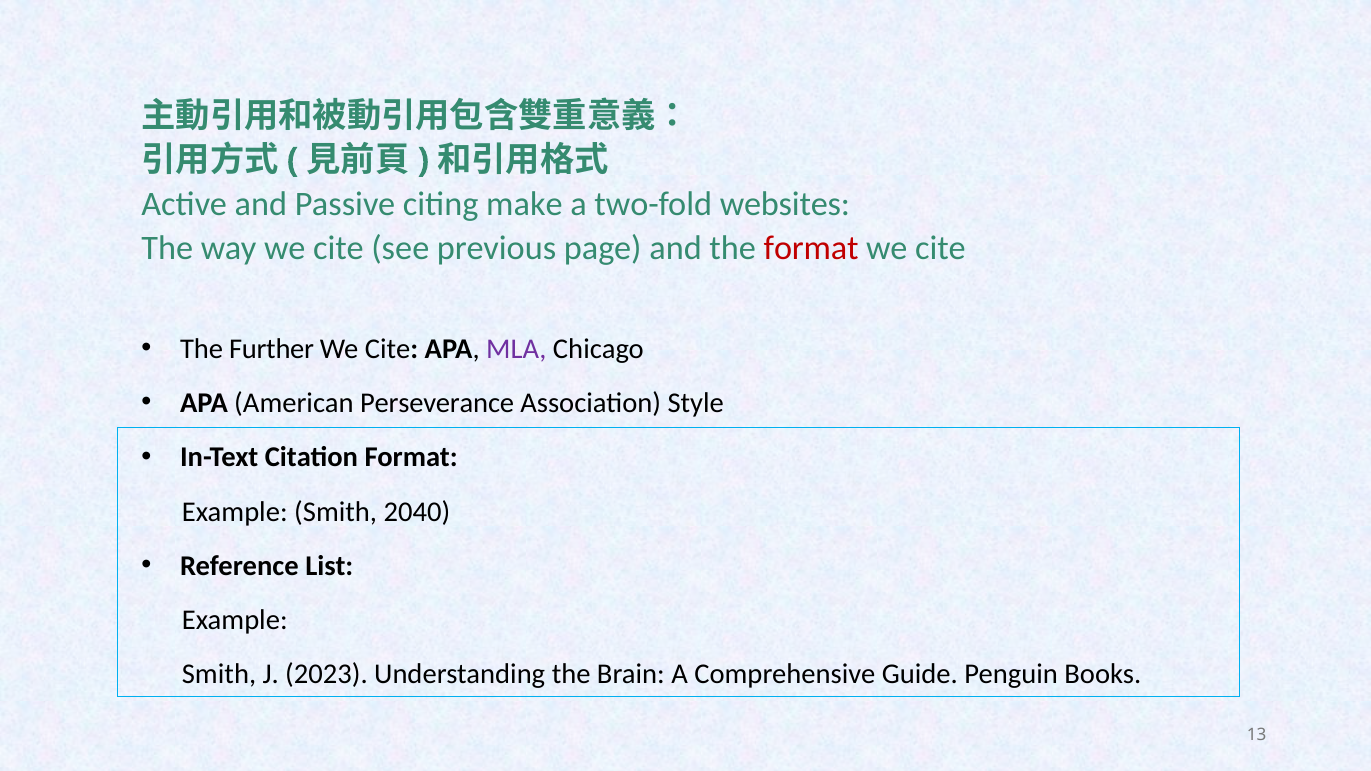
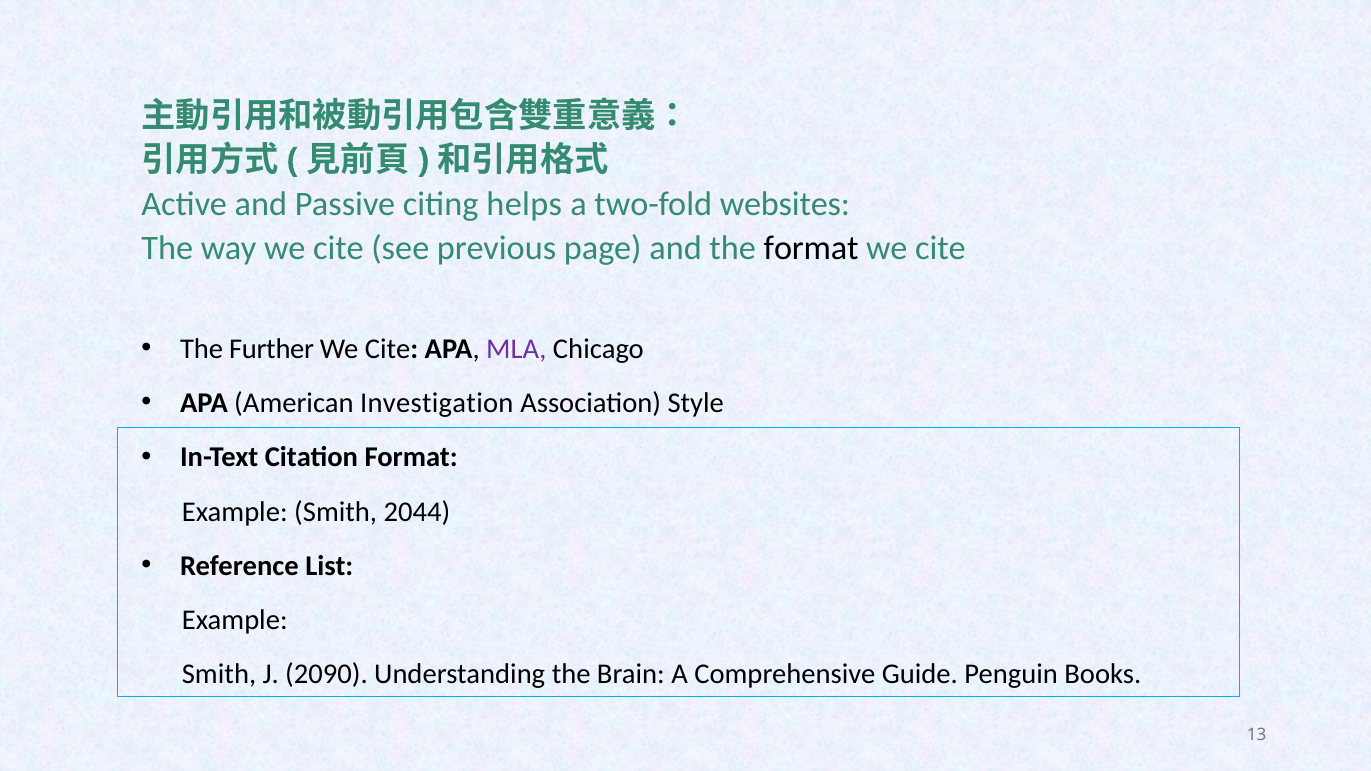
make: make -> helps
format at (811, 249) colour: red -> black
Perseverance: Perseverance -> Investigation
2040: 2040 -> 2044
2023: 2023 -> 2090
